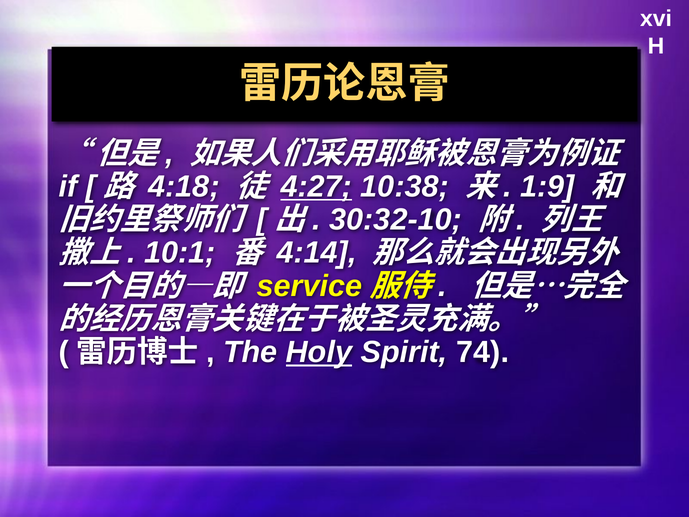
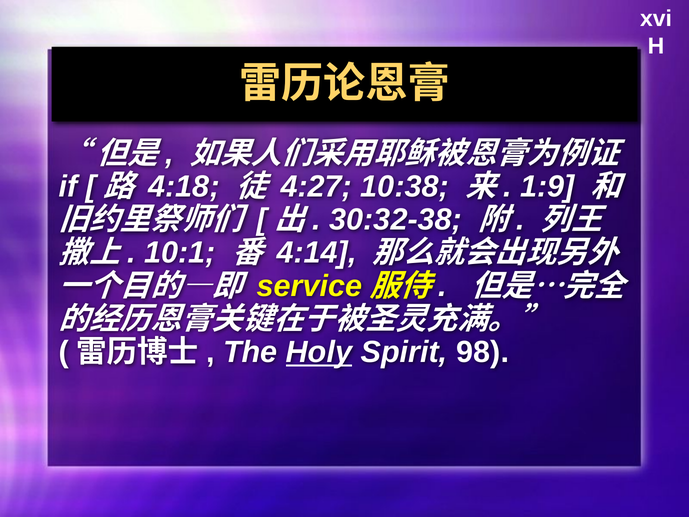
4:27 underline: present -> none
30:32-10: 30:32-10 -> 30:32-38
74: 74 -> 98
